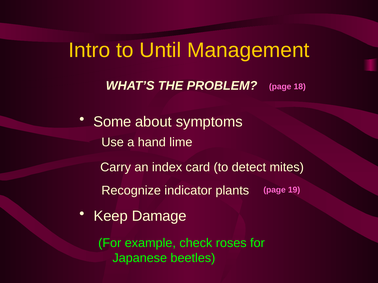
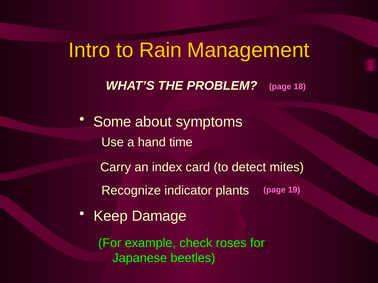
Until: Until -> Rain
lime: lime -> time
